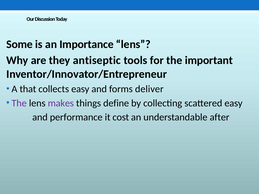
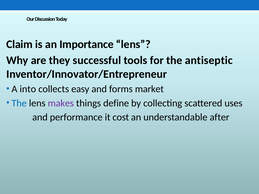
Some: Some -> Claim
antiseptic: antiseptic -> successful
important: important -> antiseptic
that: that -> into
deliver: deliver -> market
The at (19, 103) colour: purple -> blue
scattered easy: easy -> uses
